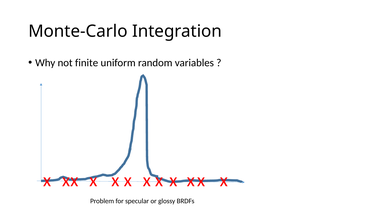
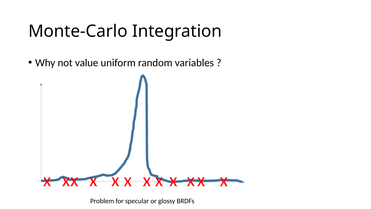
finite: finite -> value
